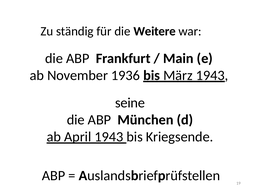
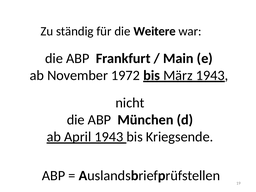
1936: 1936 -> 1972
seine: seine -> nicht
